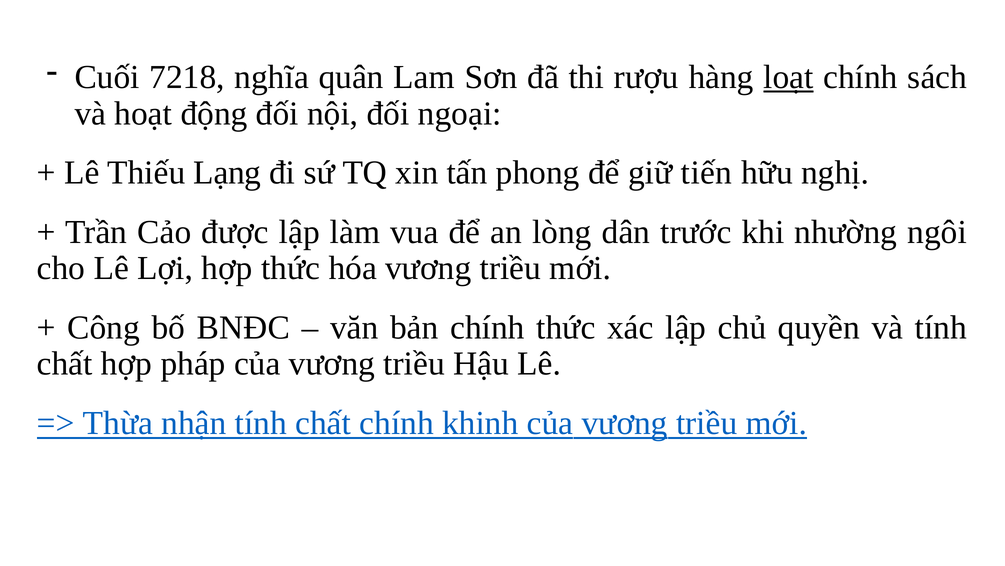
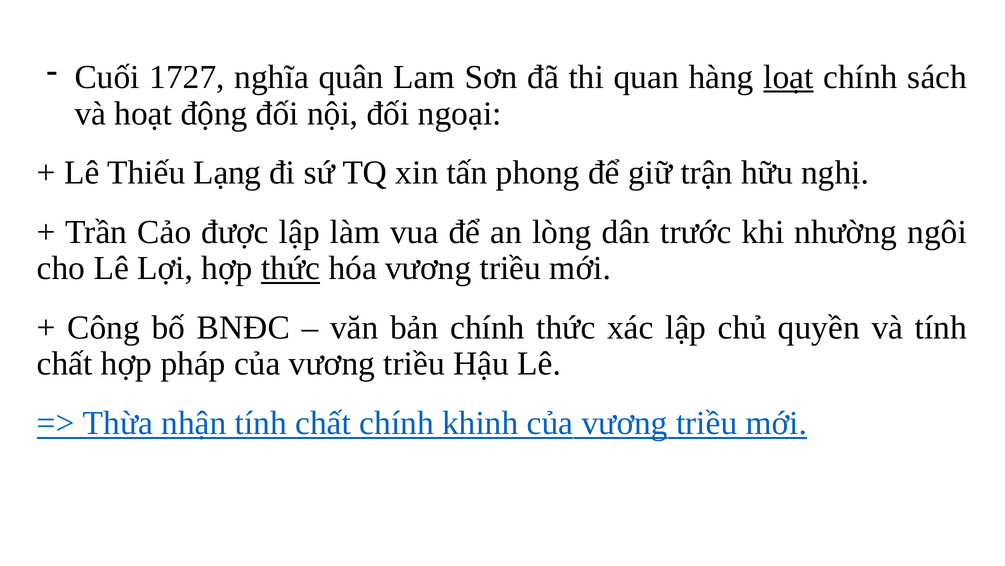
7218: 7218 -> 1727
rượu: rượu -> quan
tiến: tiến -> trận
thức at (291, 268) underline: none -> present
